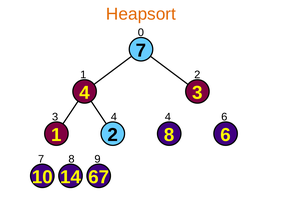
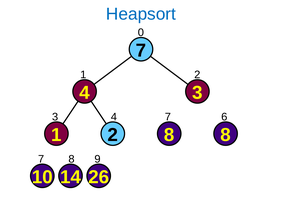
Heapsort colour: orange -> blue
4 4: 4 -> 7
8 6: 6 -> 8
67: 67 -> 26
